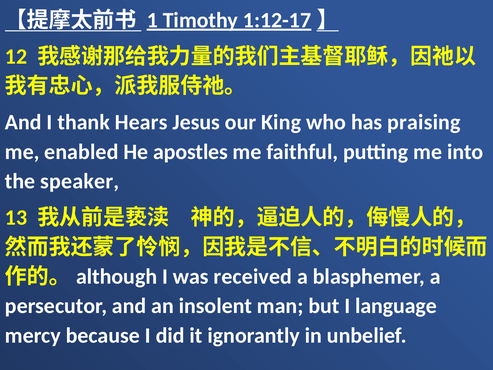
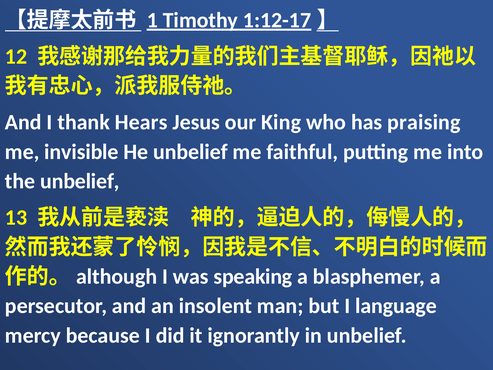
enabled: enabled -> invisible
He apostles: apostles -> unbelief
the speaker: speaker -> unbelief
received: received -> speaking
